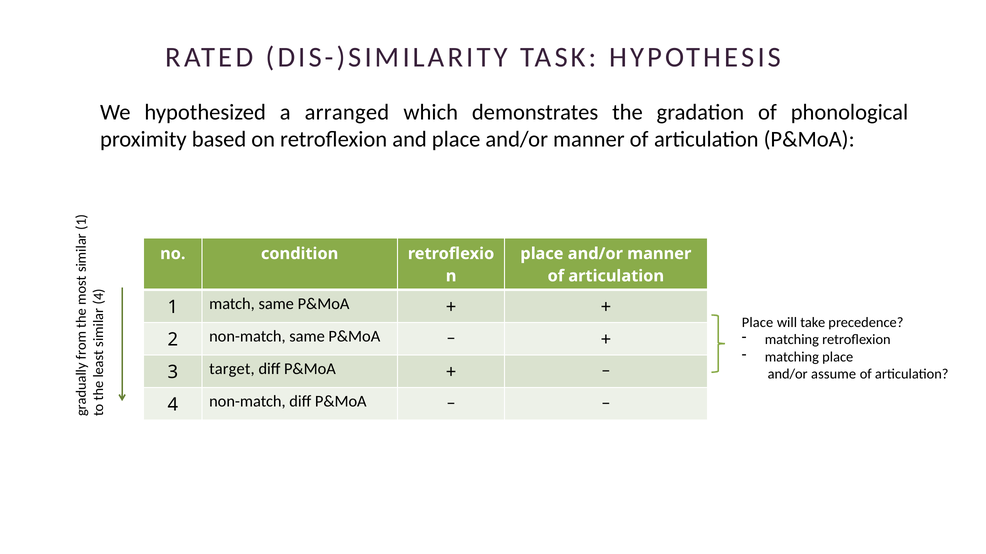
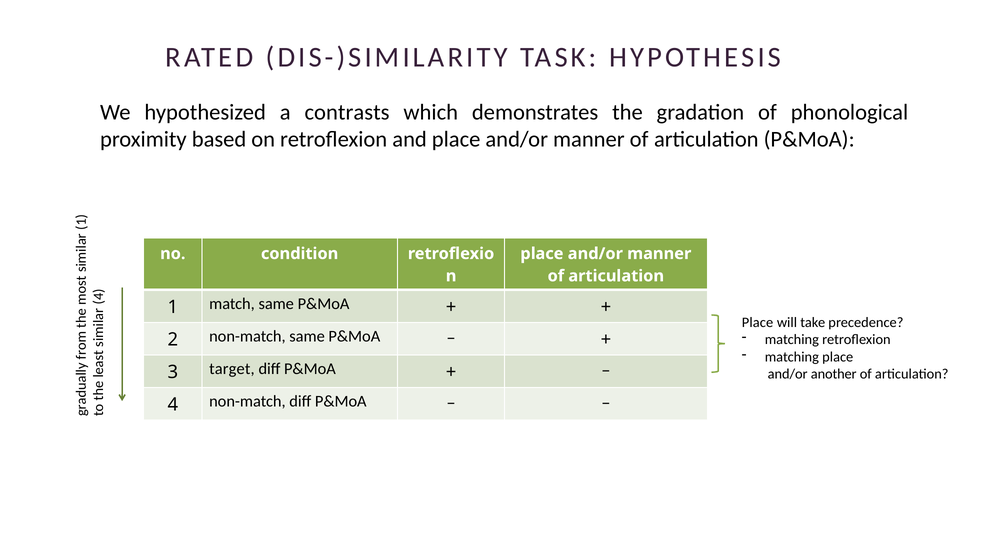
arranged: arranged -> contrasts
assume: assume -> another
